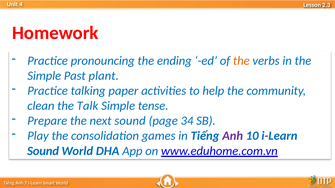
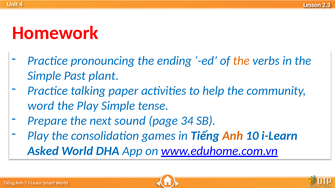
clean: clean -> word
the Talk: Talk -> Play
Anh at (233, 136) colour: purple -> orange
Sound at (43, 151): Sound -> Asked
